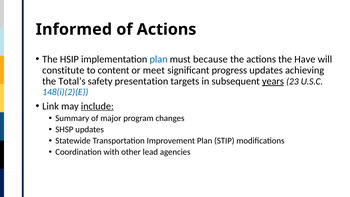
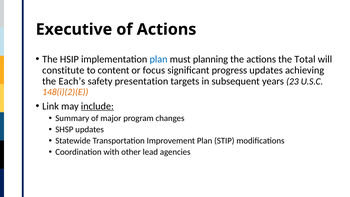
Informed: Informed -> Executive
because: because -> planning
Have: Have -> Total
meet: meet -> focus
Total’s: Total’s -> Each’s
years underline: present -> none
148(i)(2)(E colour: blue -> orange
